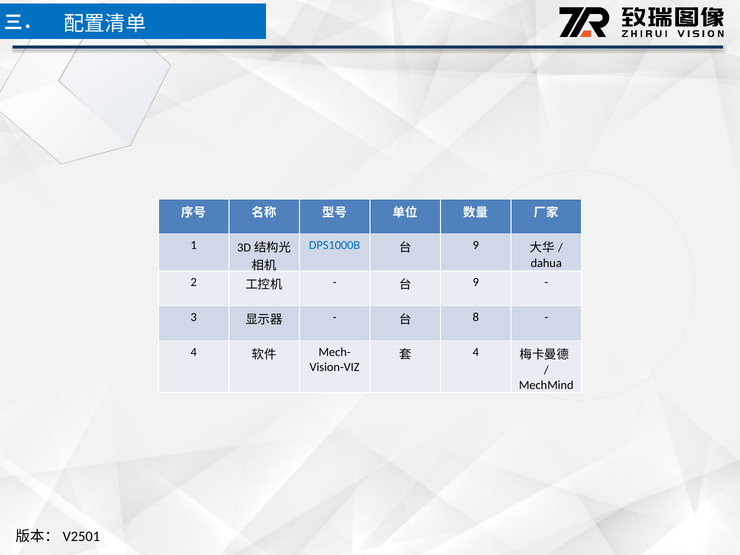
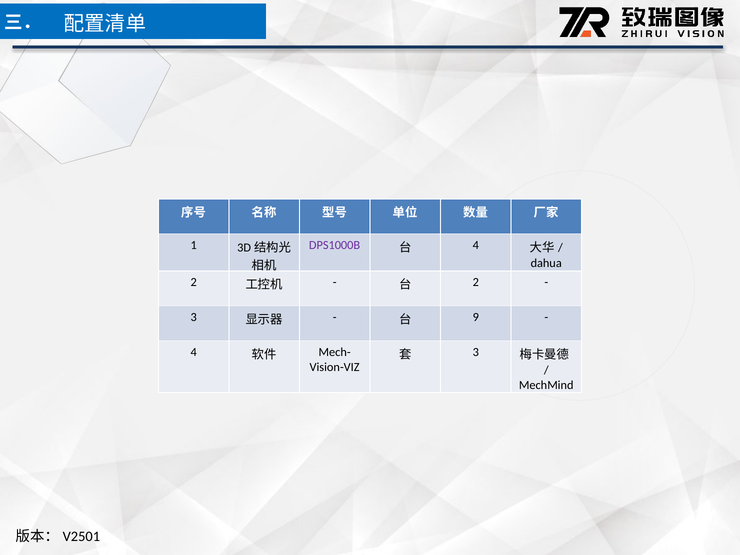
DPS1000B colour: blue -> purple
9 at (476, 245): 9 -> 4
9 at (476, 282): 9 -> 2
8: 8 -> 9
4 at (476, 352): 4 -> 3
